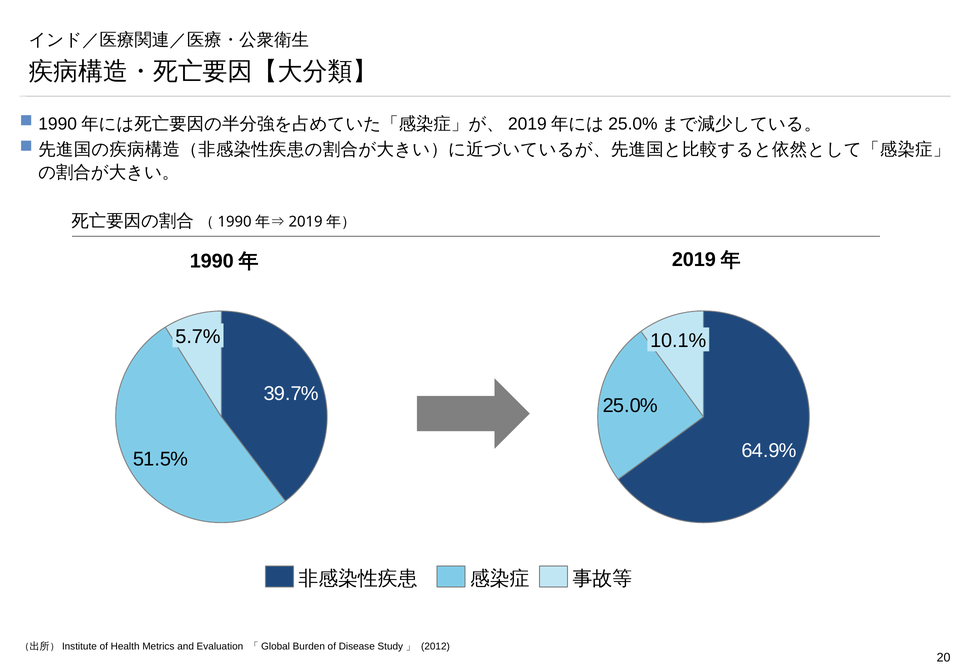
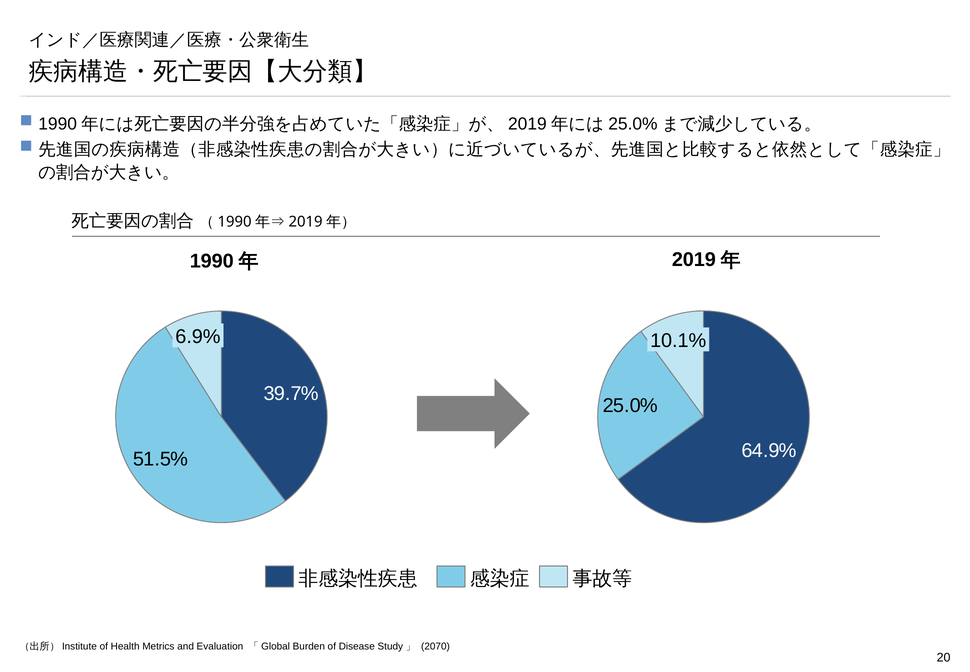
5.7%: 5.7% -> 6.9%
2012: 2012 -> 2070
